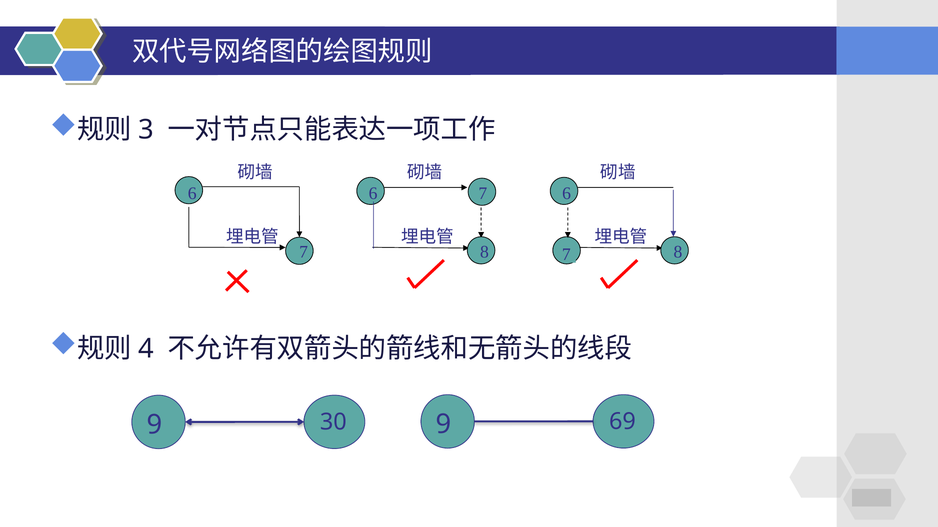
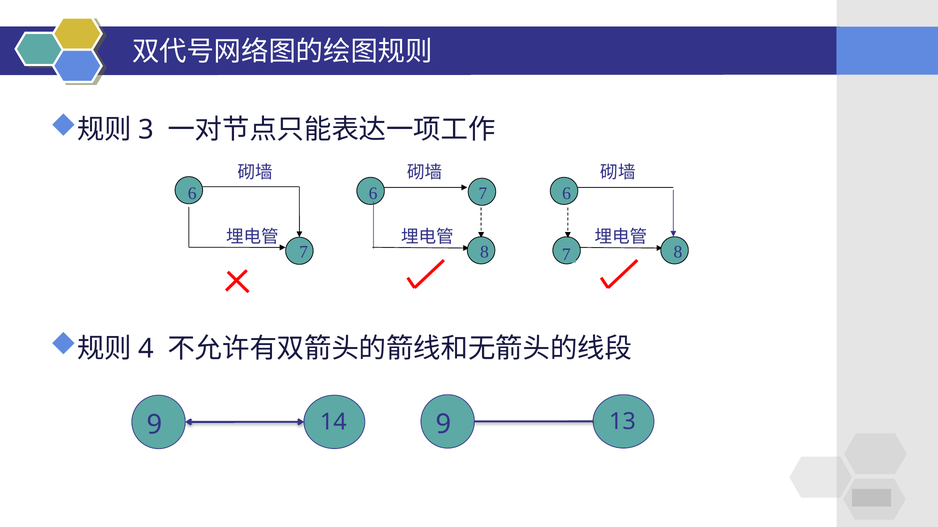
30: 30 -> 14
69: 69 -> 13
